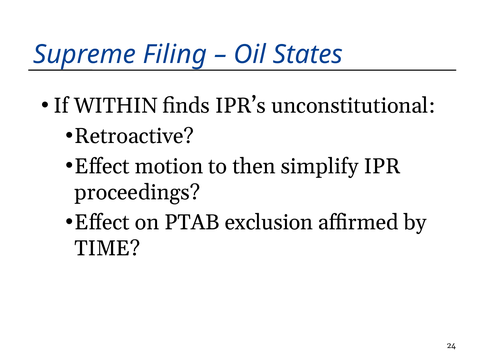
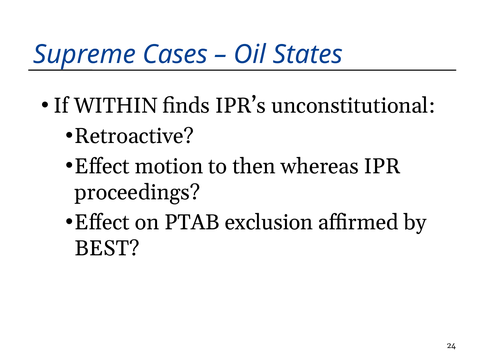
Filing: Filing -> Cases
simplify: simplify -> whereas
TIME: TIME -> BEST
